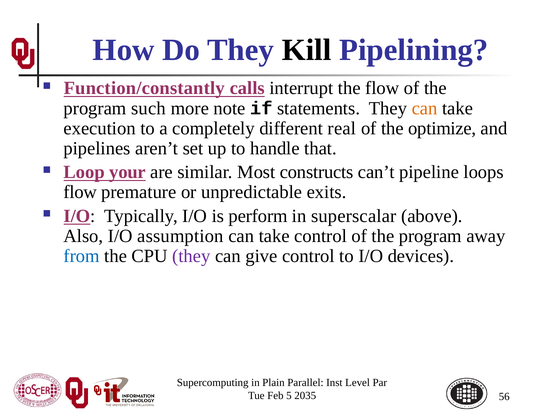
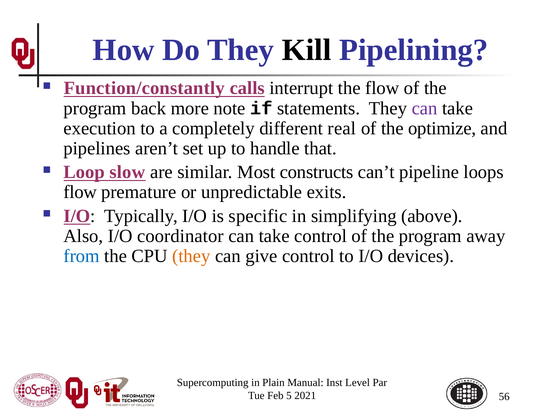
such: such -> back
can at (425, 108) colour: orange -> purple
your: your -> slow
perform: perform -> specific
superscalar: superscalar -> simplifying
assumption: assumption -> coordinator
they at (191, 256) colour: purple -> orange
Parallel: Parallel -> Manual
2035: 2035 -> 2021
